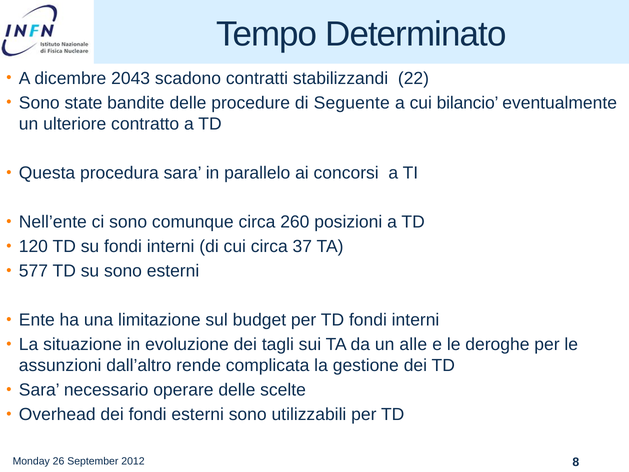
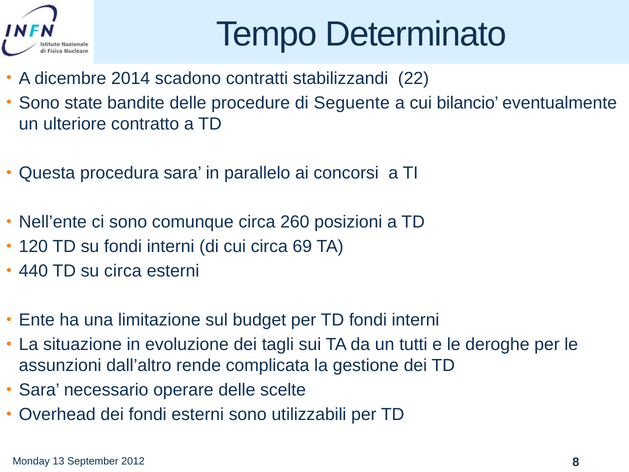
2043: 2043 -> 2014
37: 37 -> 69
577: 577 -> 440
su sono: sono -> circa
alle: alle -> tutti
26: 26 -> 13
